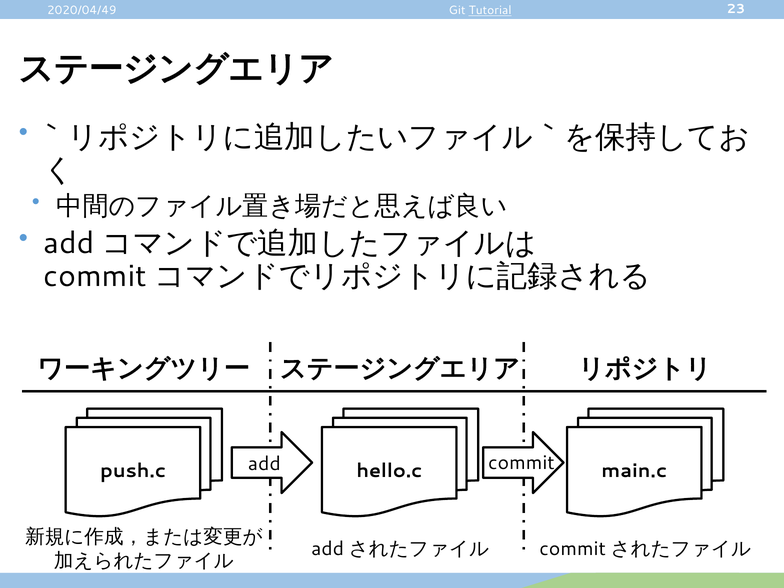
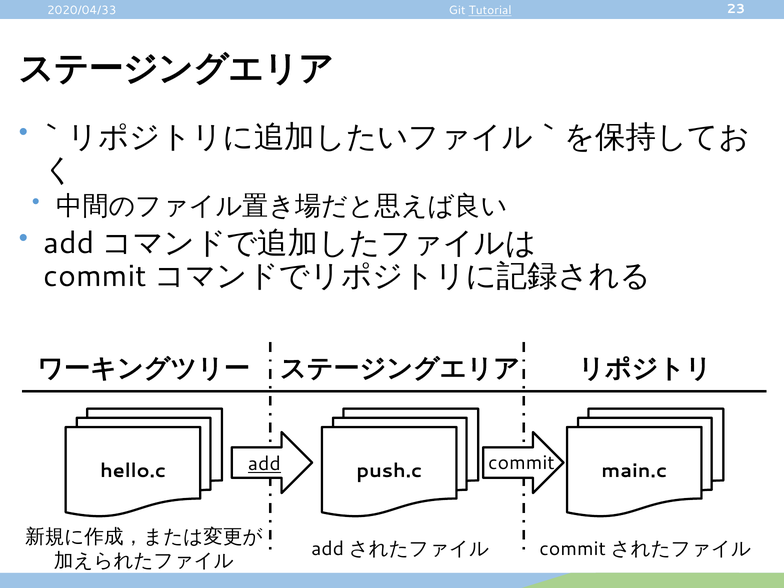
2020/04/49: 2020/04/49 -> 2020/04/33
add underline: none -> present
push.c: push.c -> hello.c
hello.c: hello.c -> push.c
